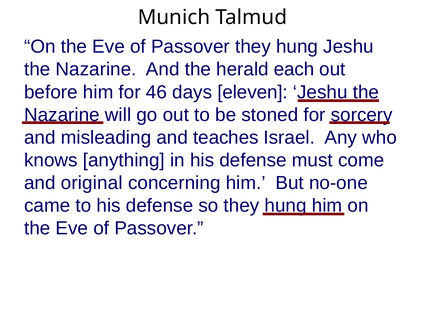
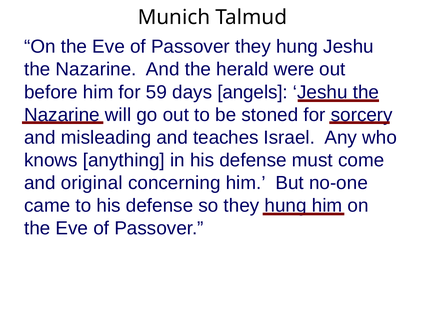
each: each -> were
46: 46 -> 59
eleven: eleven -> angels
